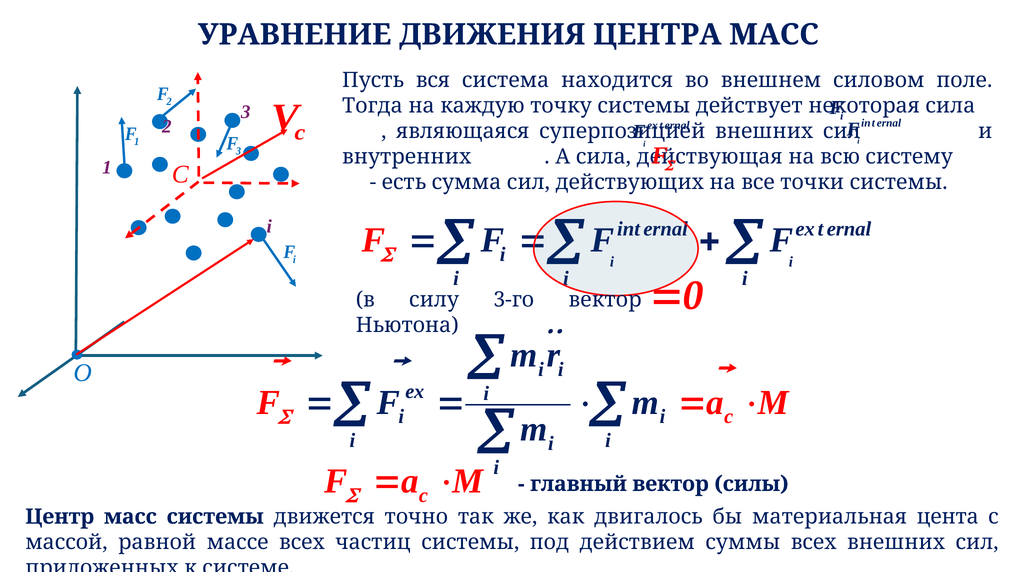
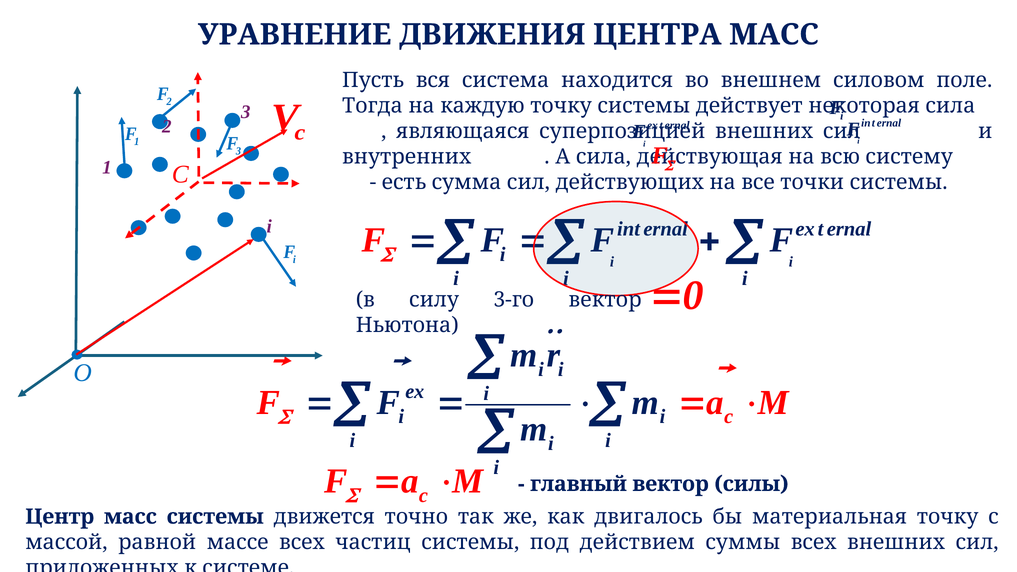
материальная цента: цента -> точку
